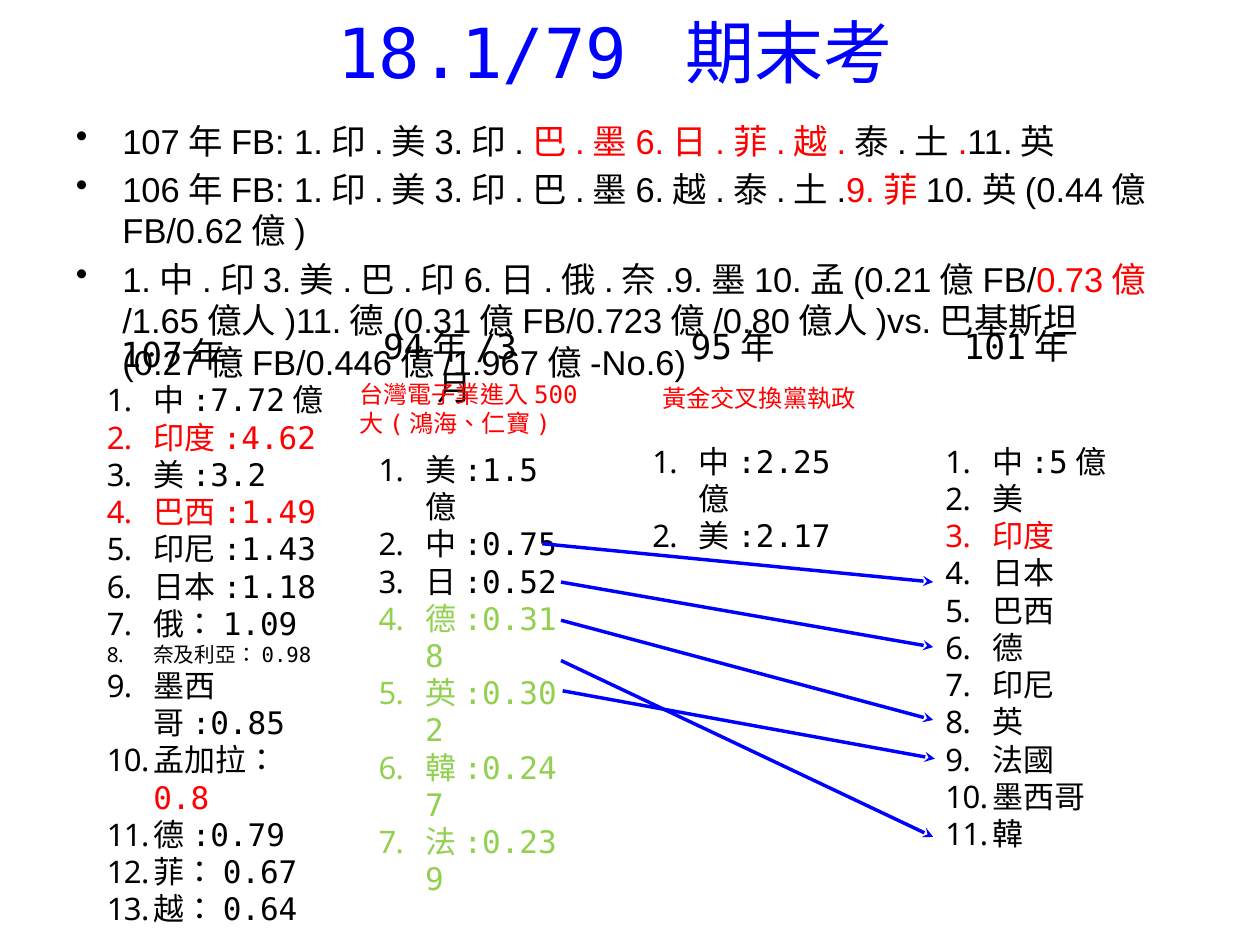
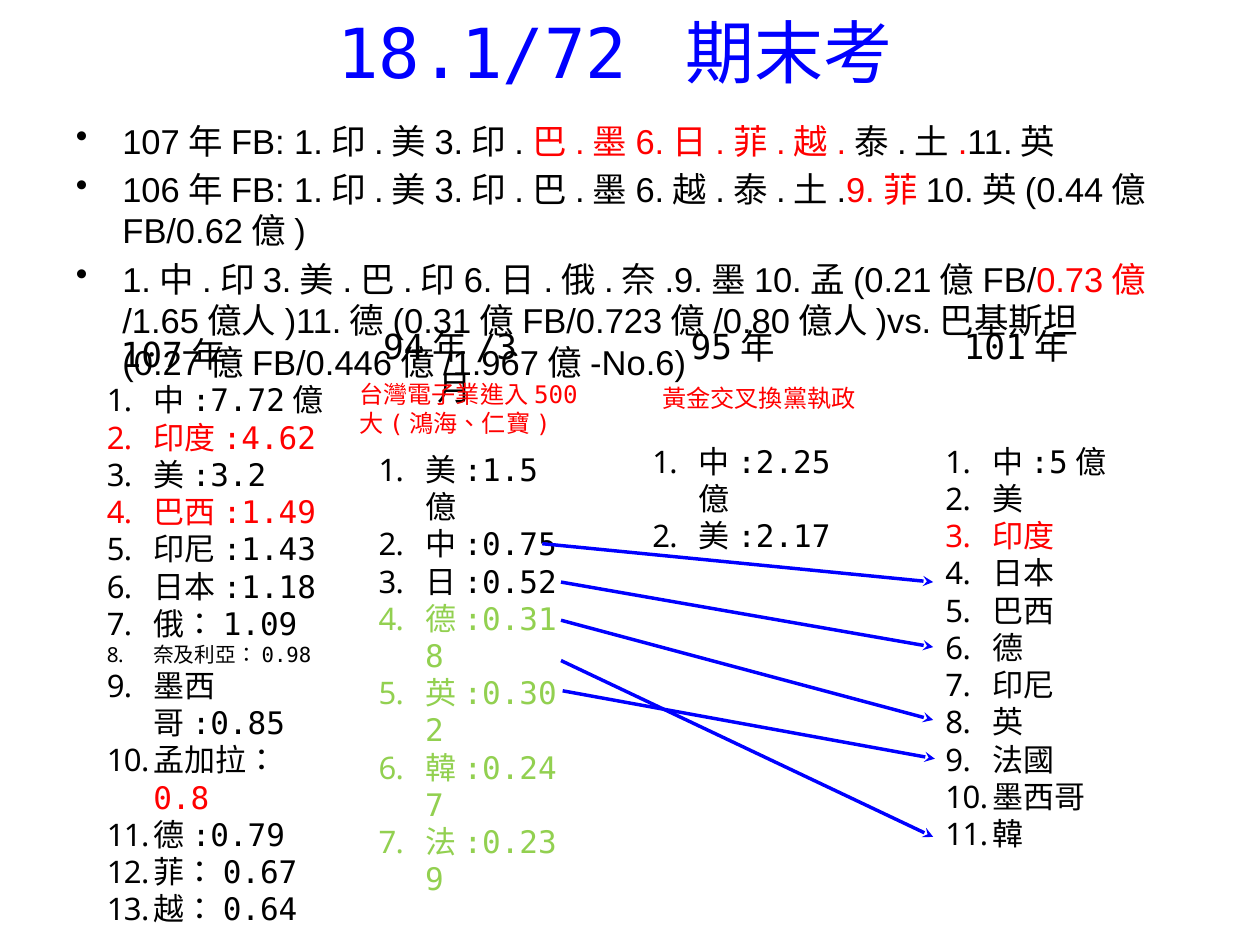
18.1/79: 18.1/79 -> 18.1/72
